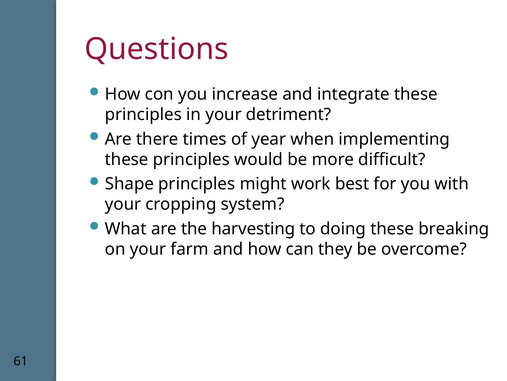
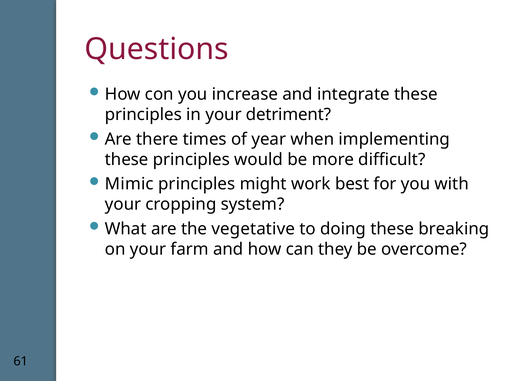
Shape: Shape -> Mimic
harvesting: harvesting -> vegetative
